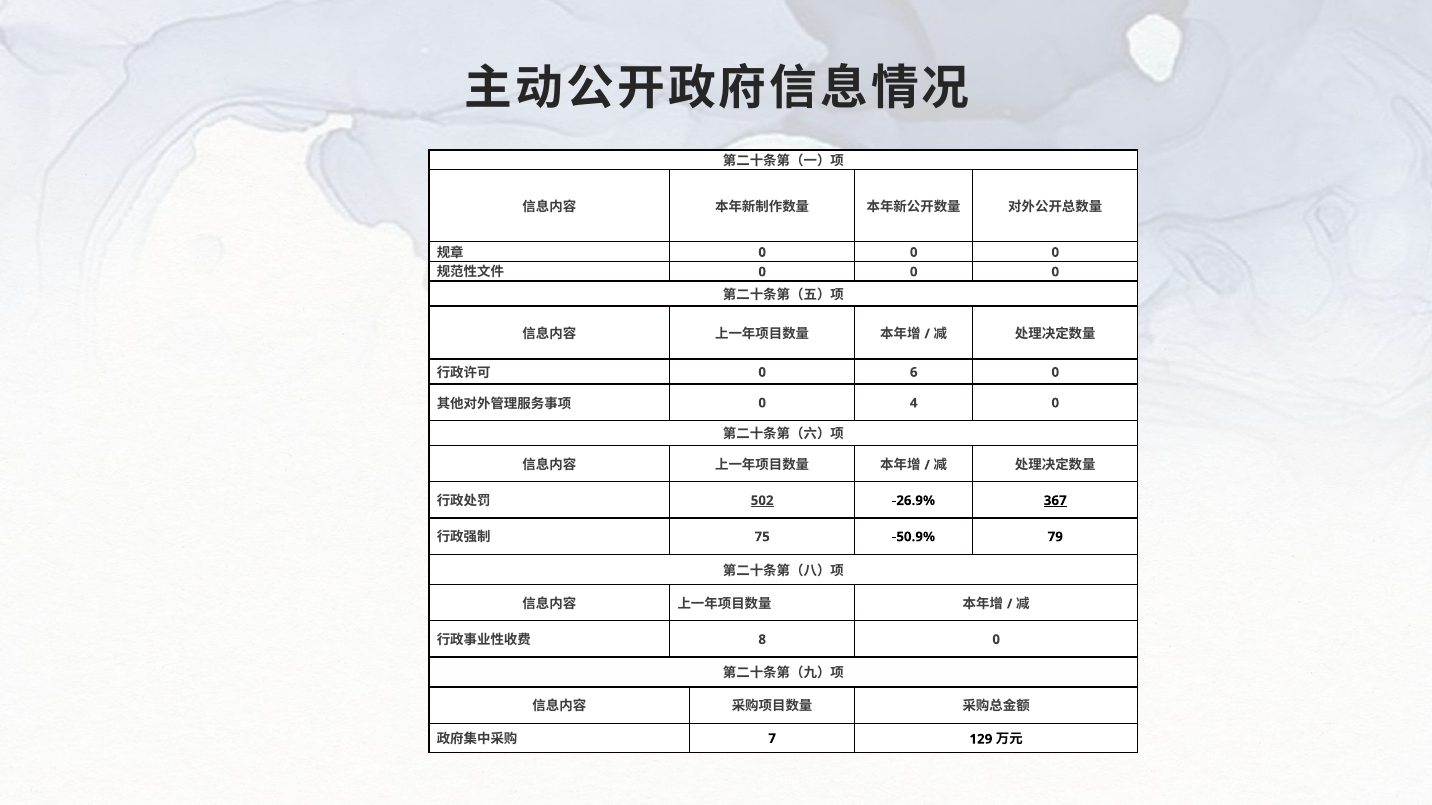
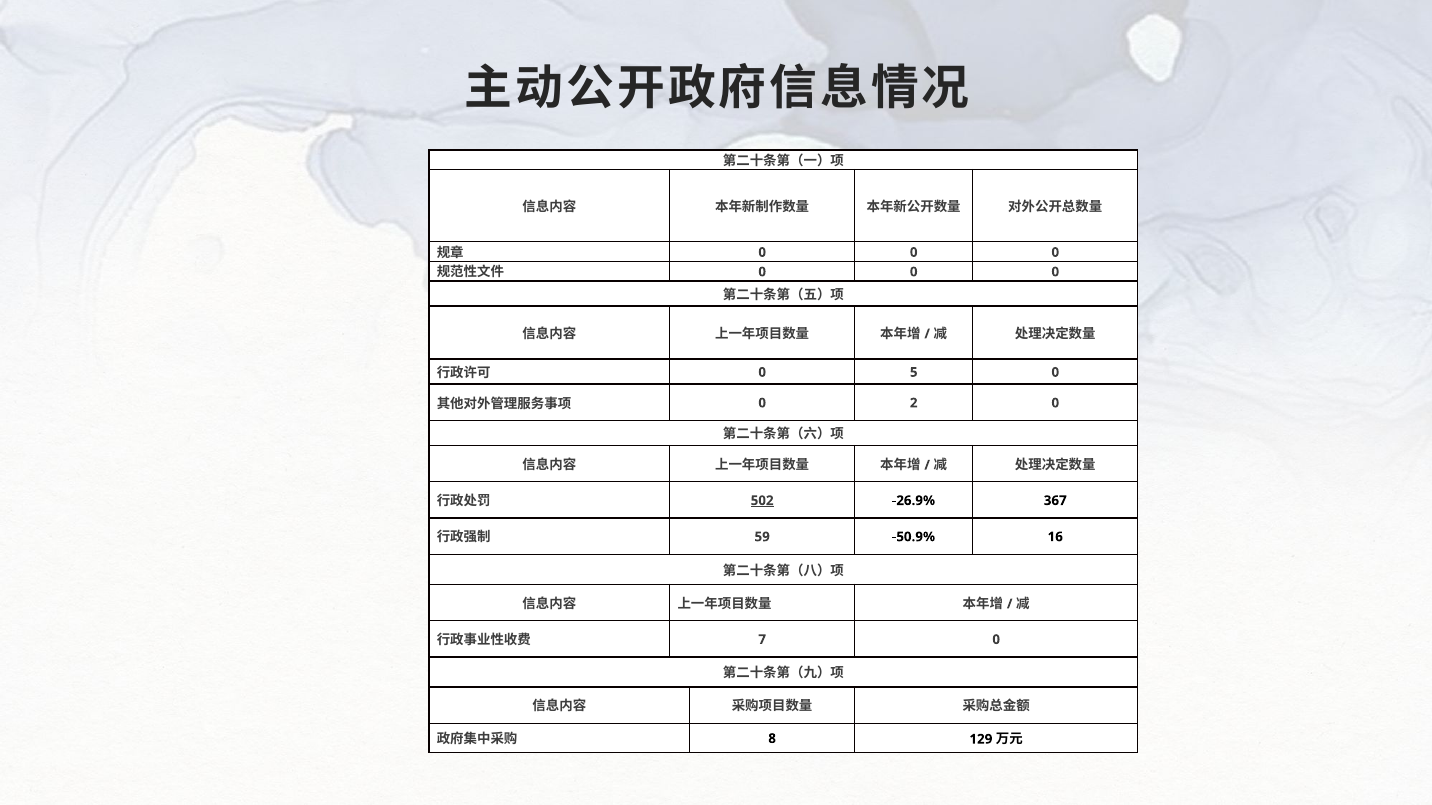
6: 6 -> 5
4: 4 -> 2
367 underline: present -> none
75: 75 -> 59
79: 79 -> 16
8: 8 -> 7
7: 7 -> 8
